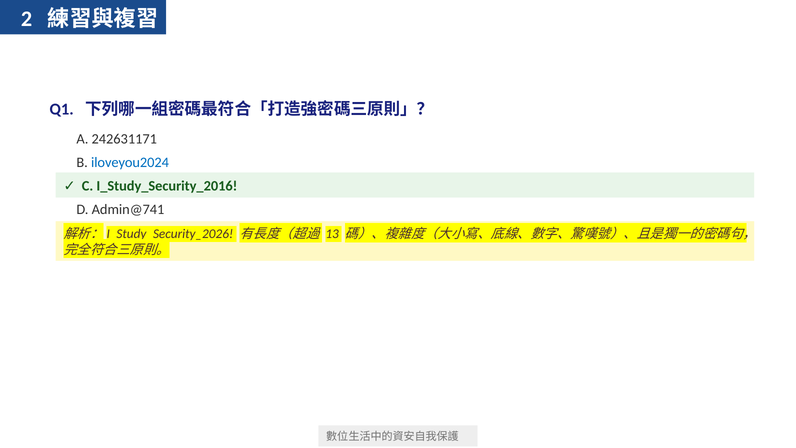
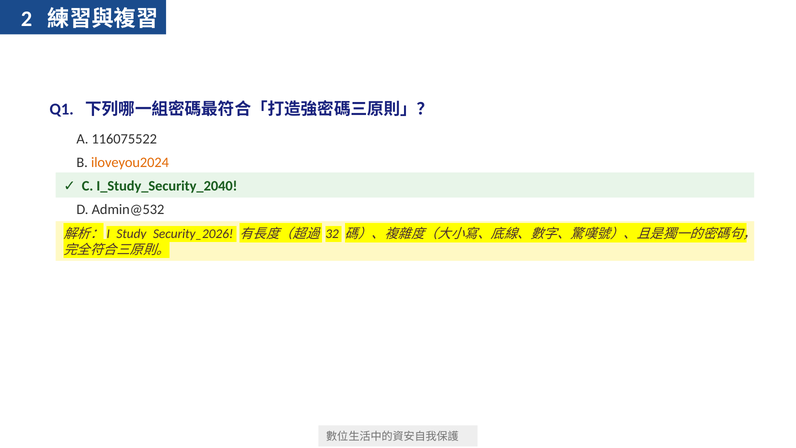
242631171: 242631171 -> 116075522
iloveyou2024 colour: blue -> orange
I_Study_Security_2016: I_Study_Security_2016 -> I_Study_Security_2040
Admin@741: Admin@741 -> Admin@532
13: 13 -> 32
